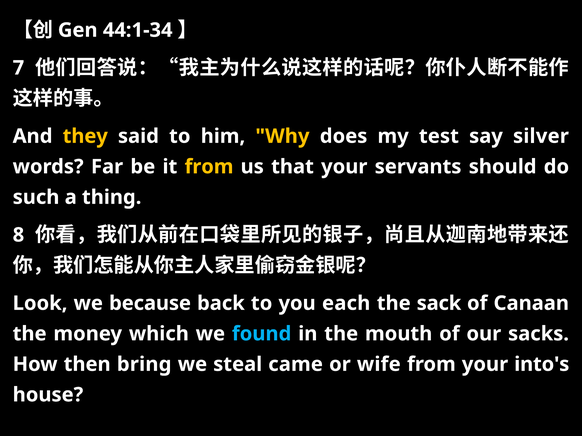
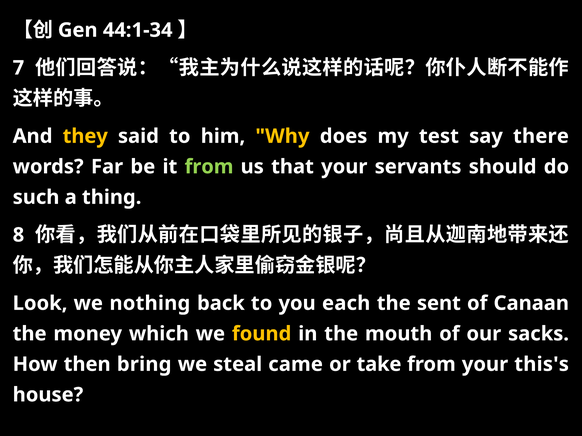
silver: silver -> there
from at (209, 167) colour: yellow -> light green
because: because -> nothing
sack: sack -> sent
found colour: light blue -> yellow
wife: wife -> take
into's: into's -> this's
